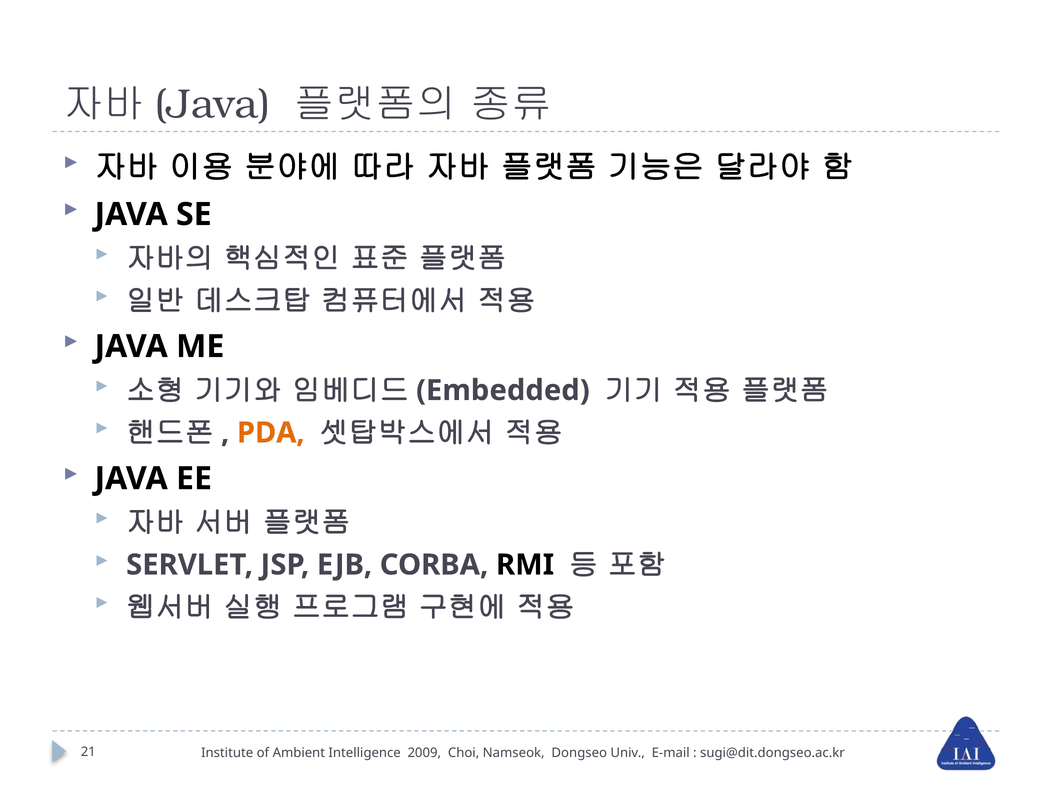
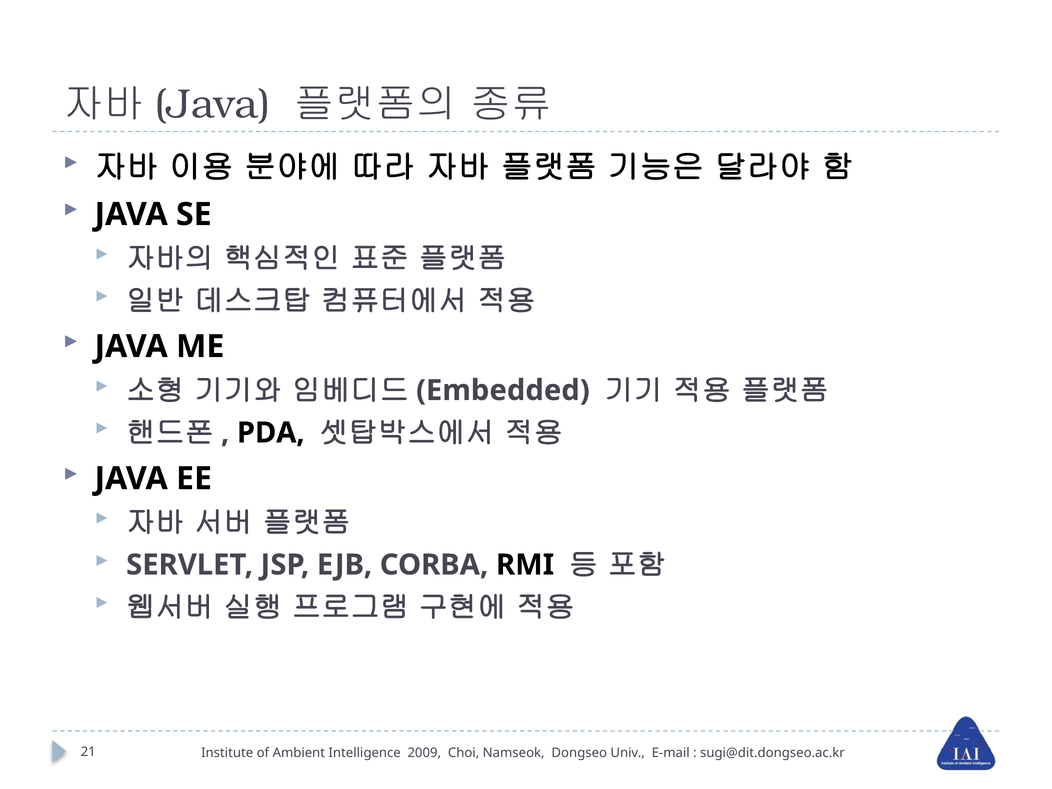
PDA colour: orange -> black
